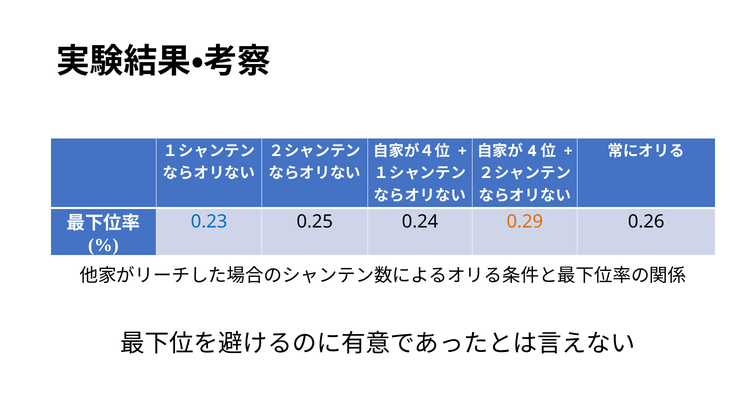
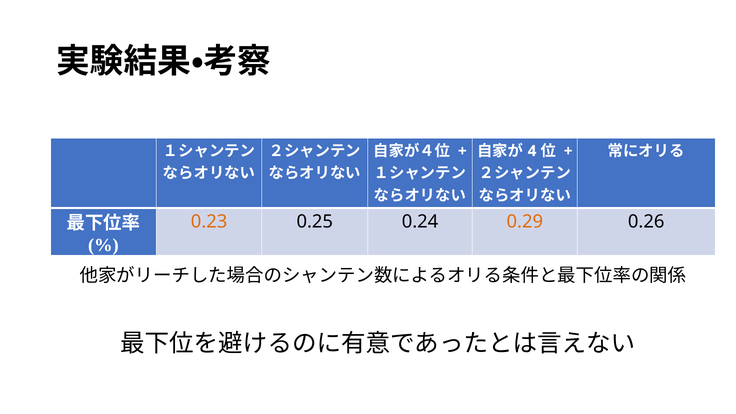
0.23 colour: blue -> orange
